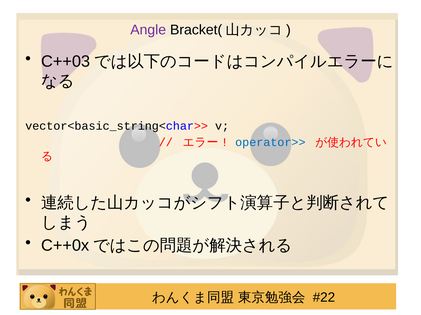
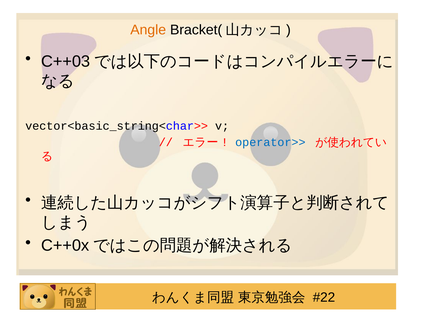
Angle colour: purple -> orange
